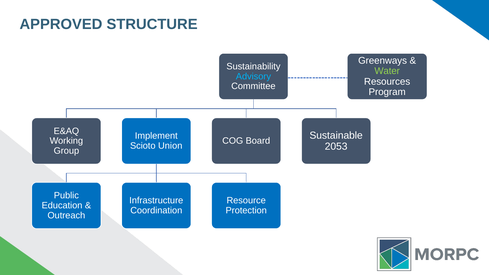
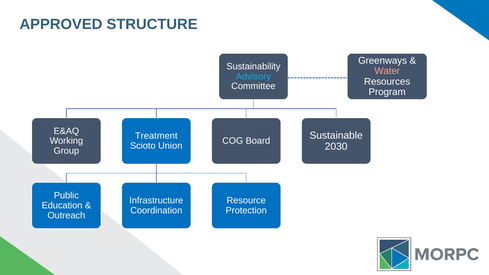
Water colour: light green -> pink
Implement: Implement -> Treatment
2053: 2053 -> 2030
